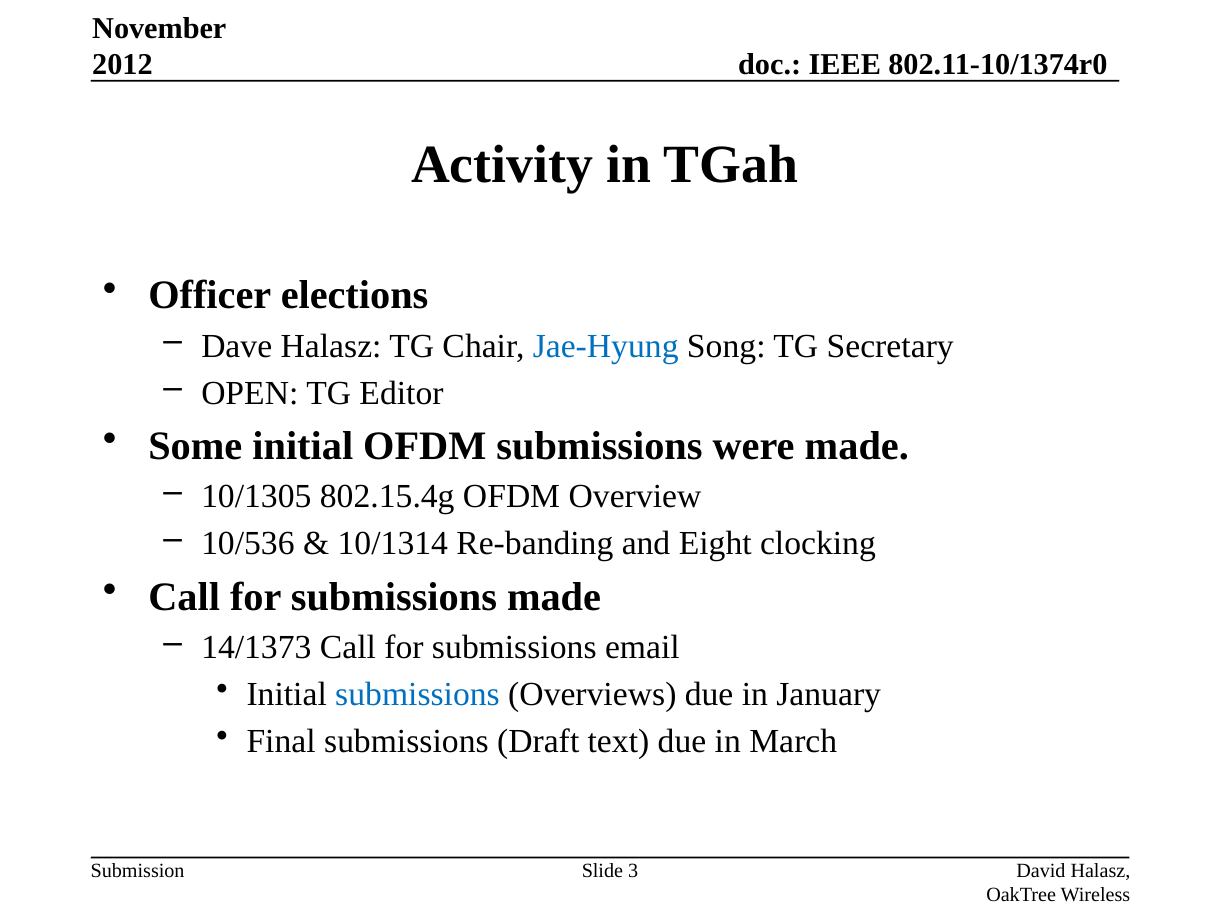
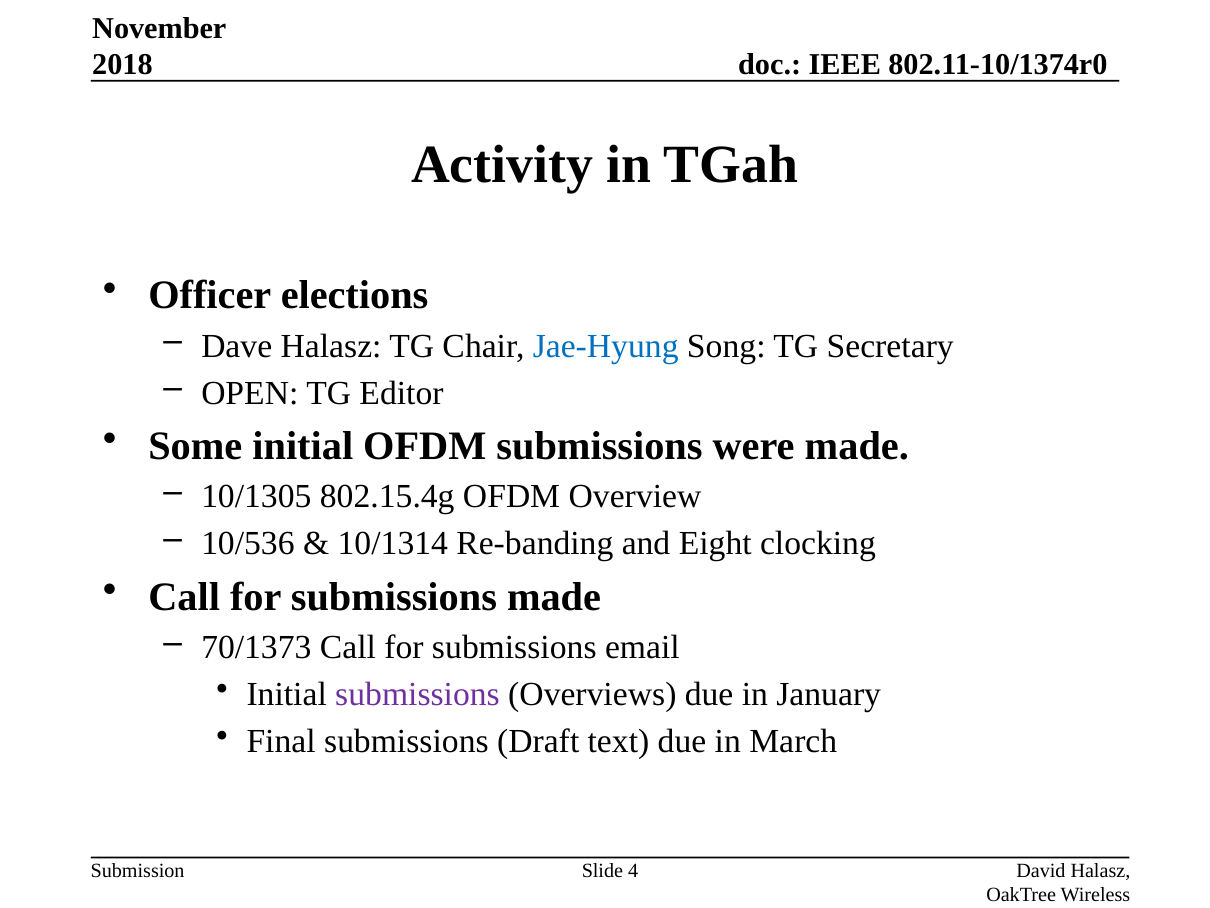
2012: 2012 -> 2018
14/1373: 14/1373 -> 70/1373
submissions at (418, 694) colour: blue -> purple
3: 3 -> 4
